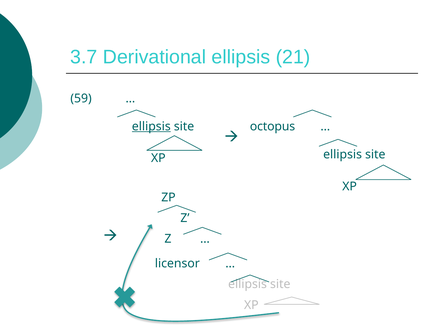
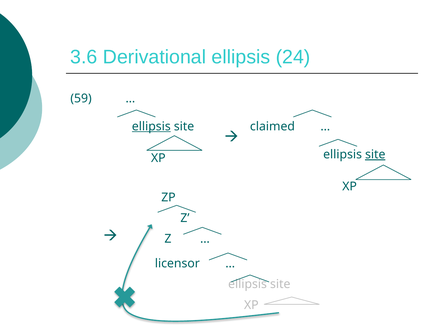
3.7: 3.7 -> 3.6
21: 21 -> 24
octopus: octopus -> claimed
site at (375, 155) underline: none -> present
